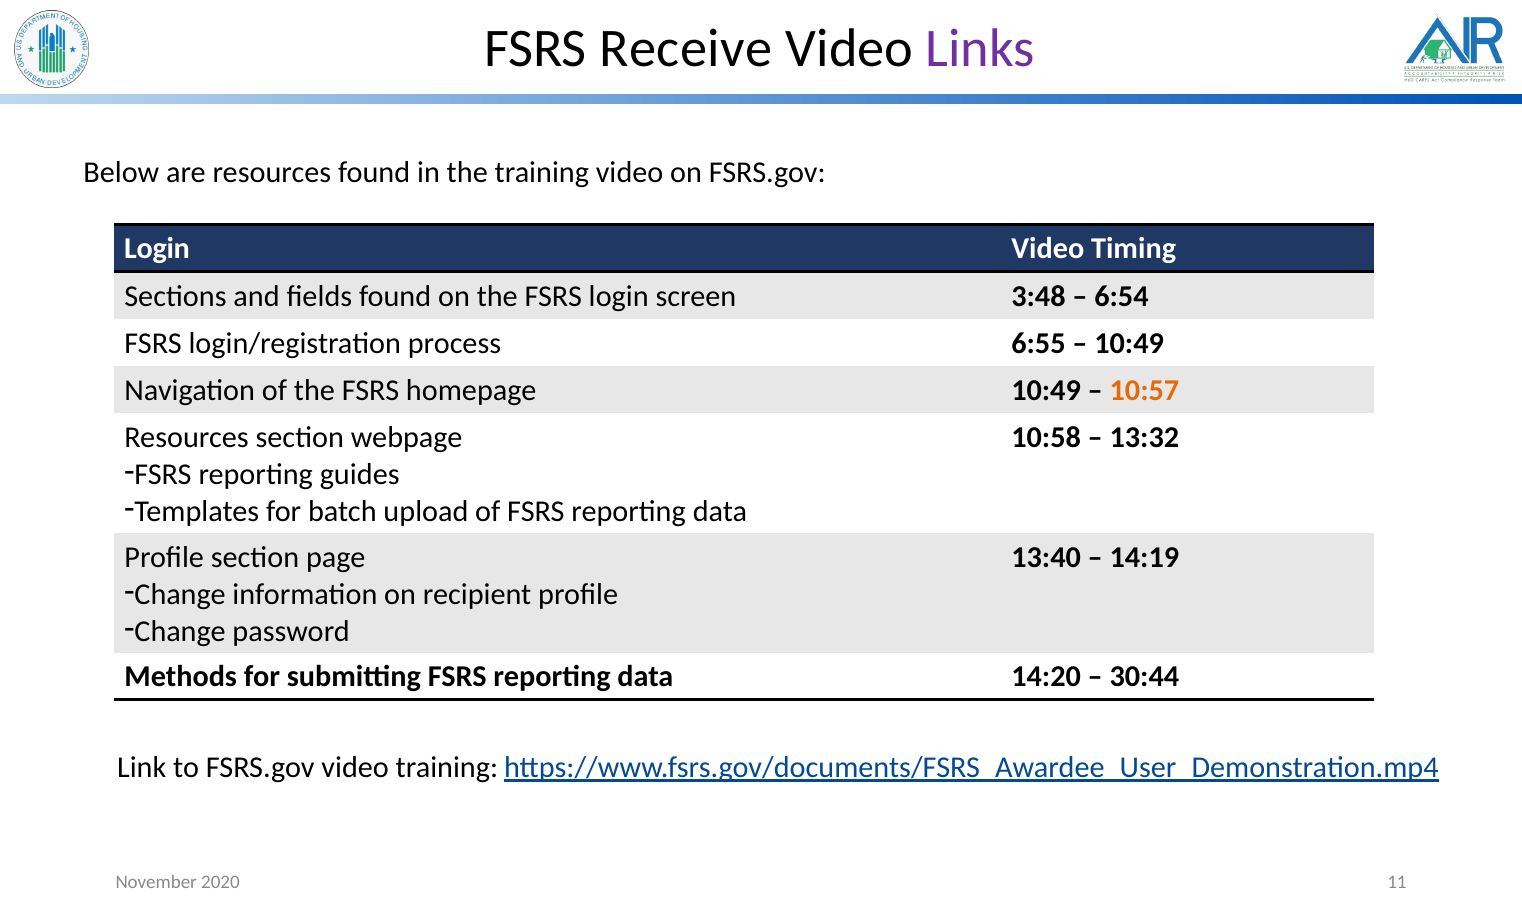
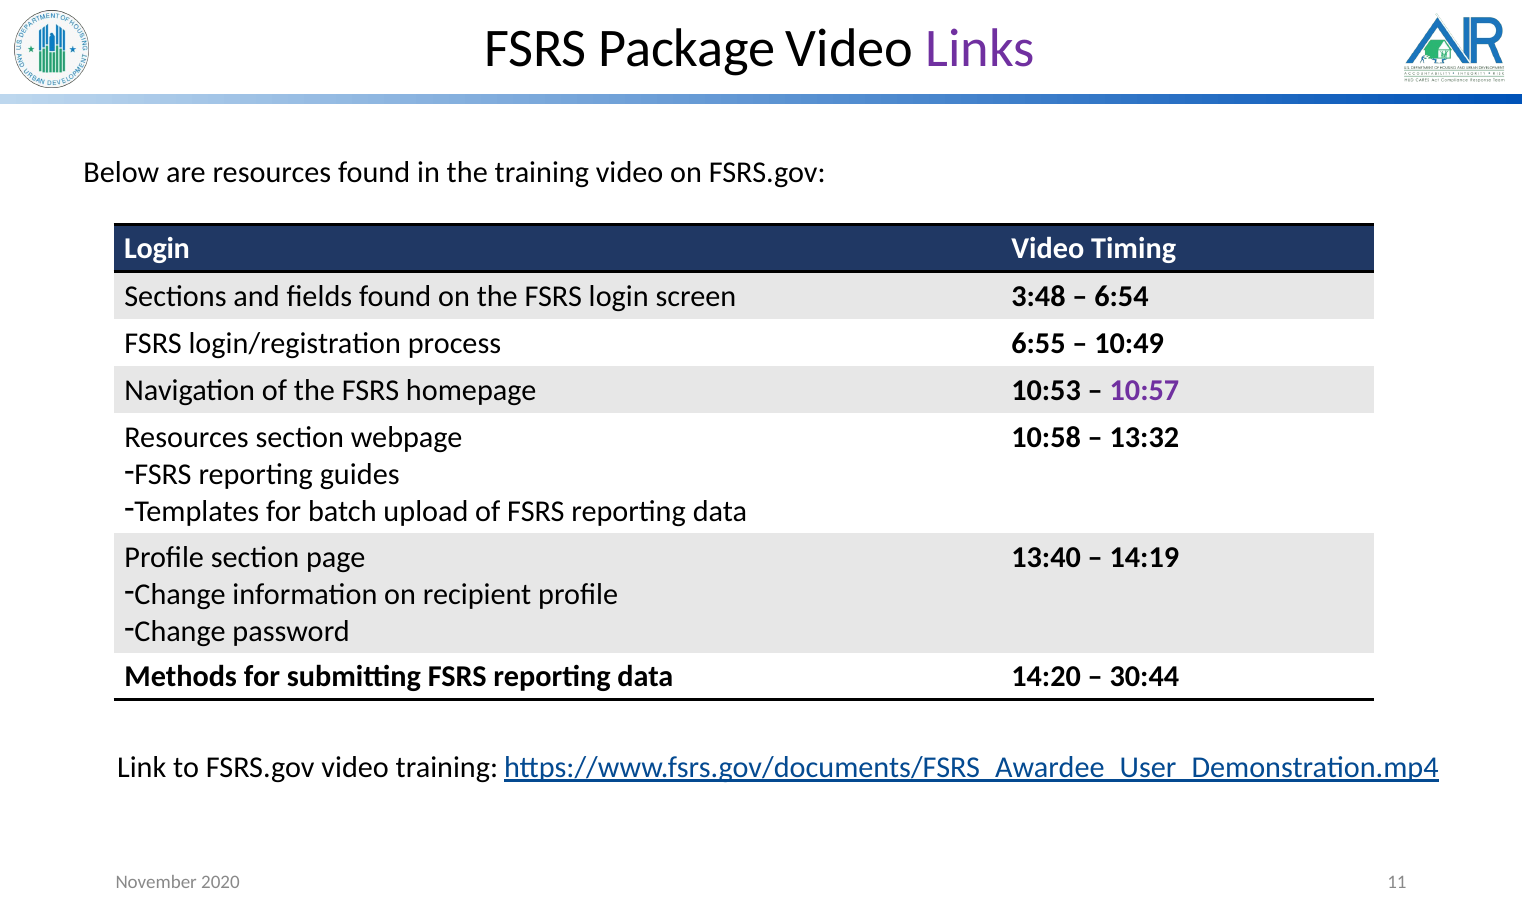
Receive: Receive -> Package
homepage 10:49: 10:49 -> 10:53
10:57 colour: orange -> purple
